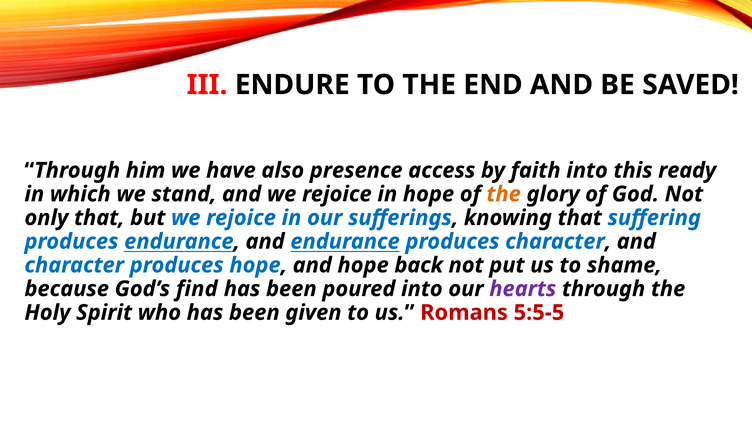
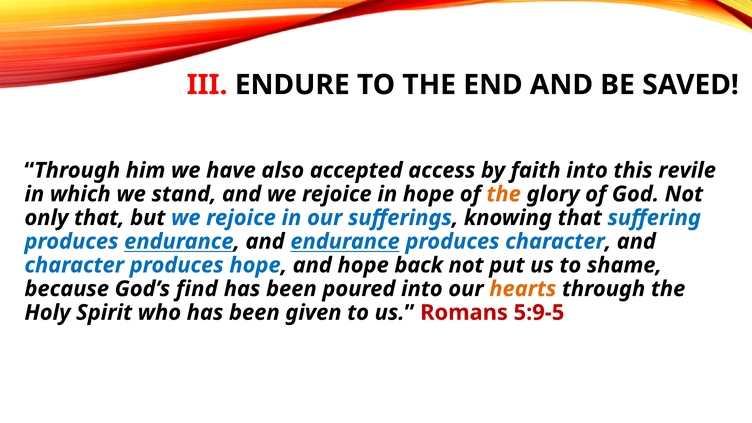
presence: presence -> accepted
ready: ready -> revile
hearts colour: purple -> orange
5:5-5: 5:5-5 -> 5:9-5
